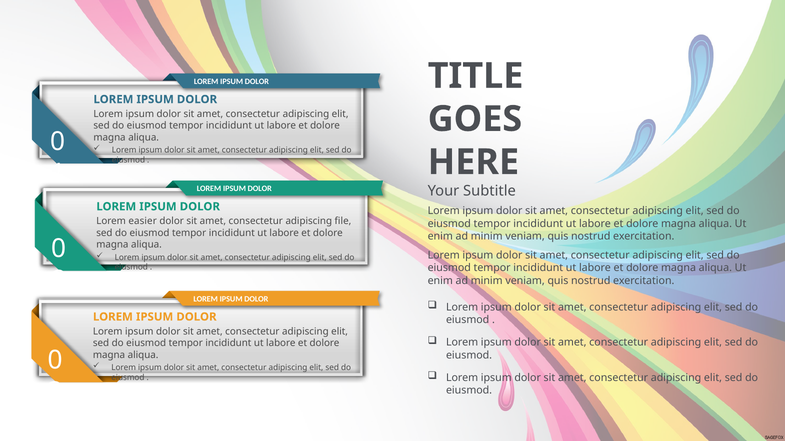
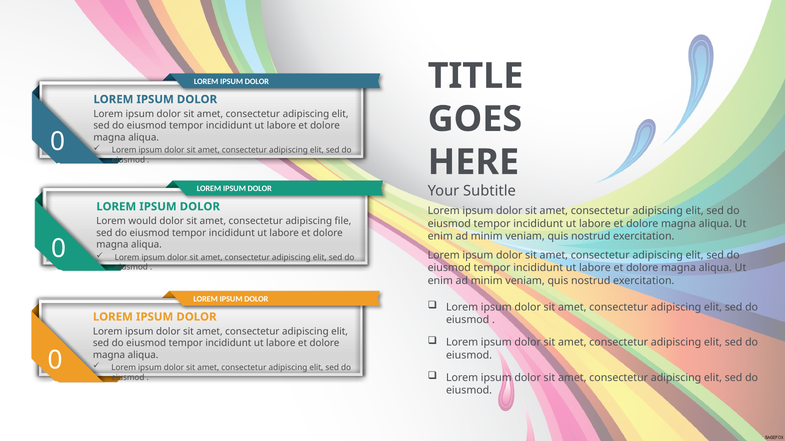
easier: easier -> would
